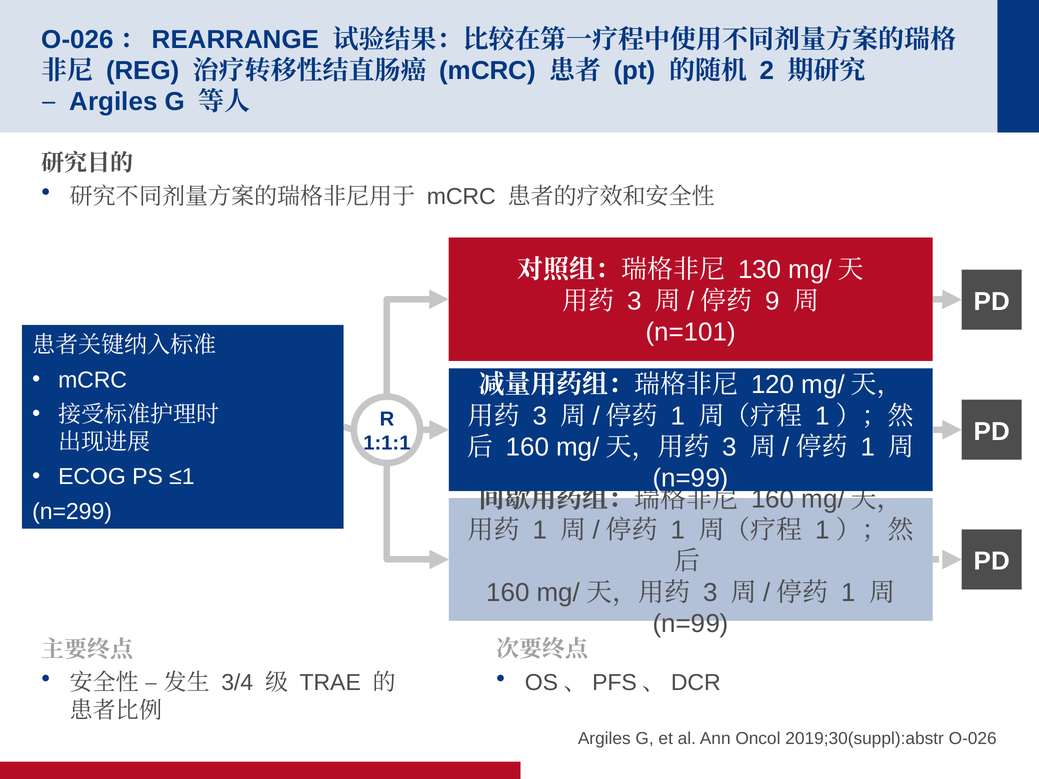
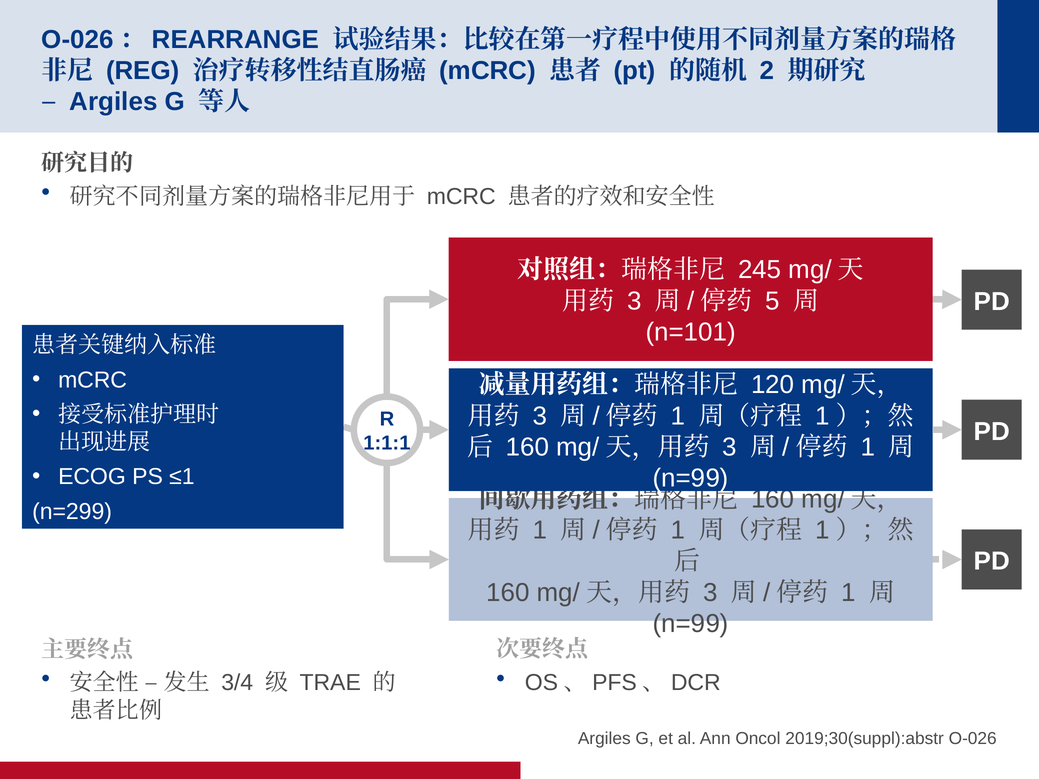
130: 130 -> 245
9: 9 -> 5
